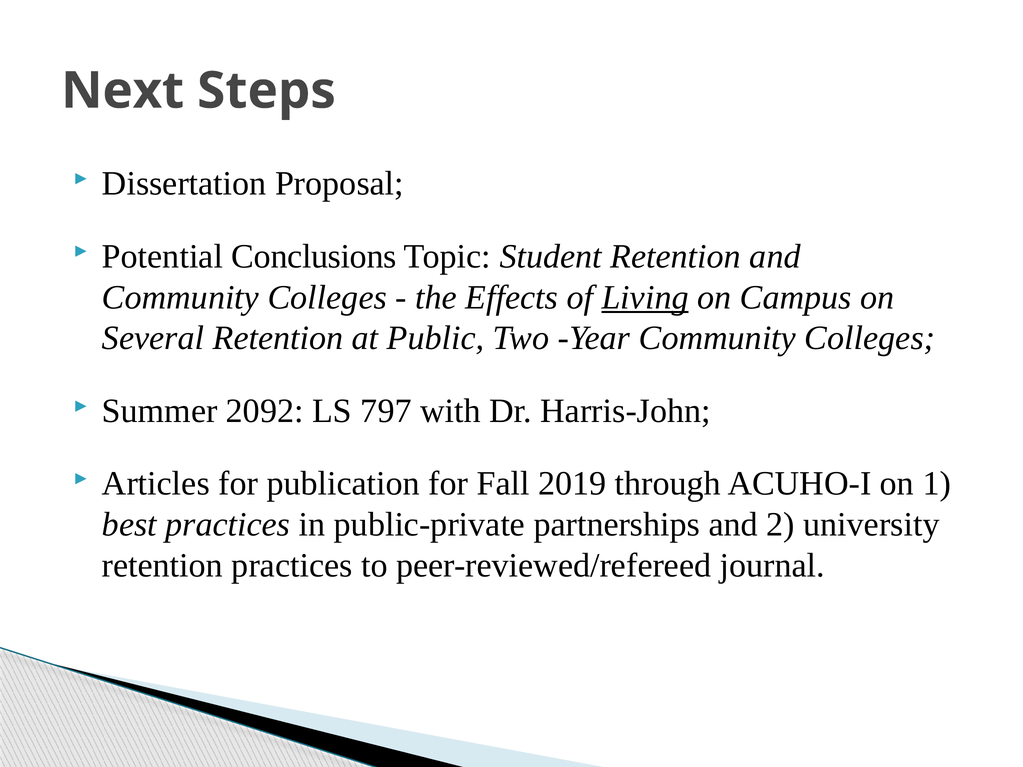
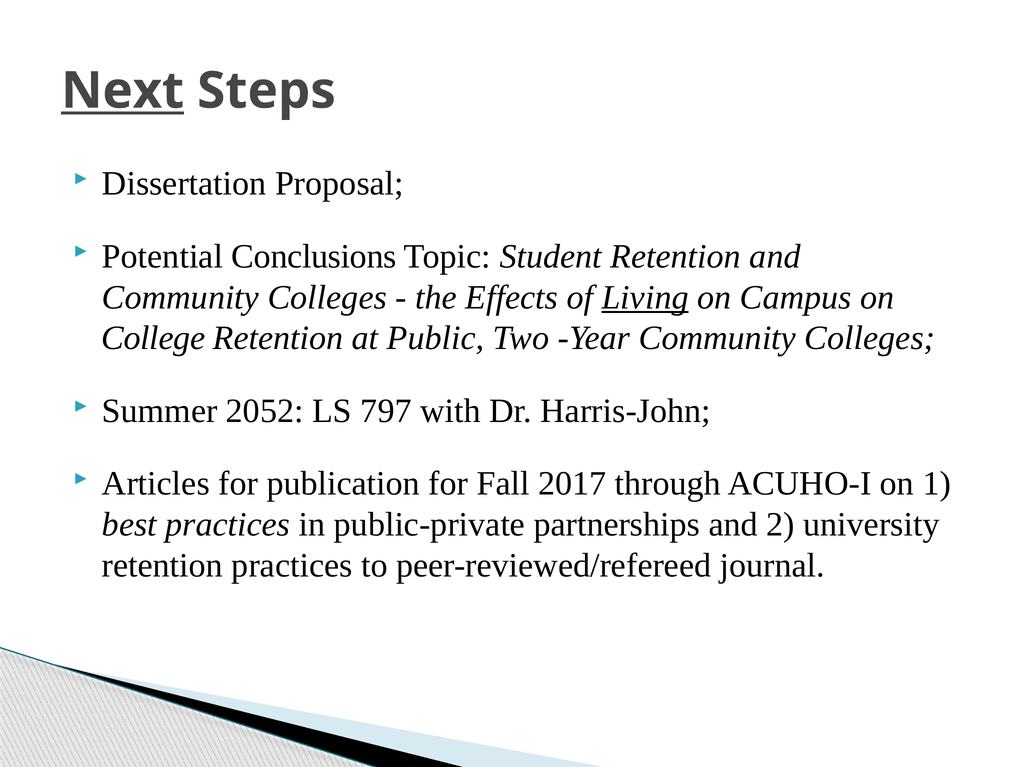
Next underline: none -> present
Several: Several -> College
2092: 2092 -> 2052
2019: 2019 -> 2017
